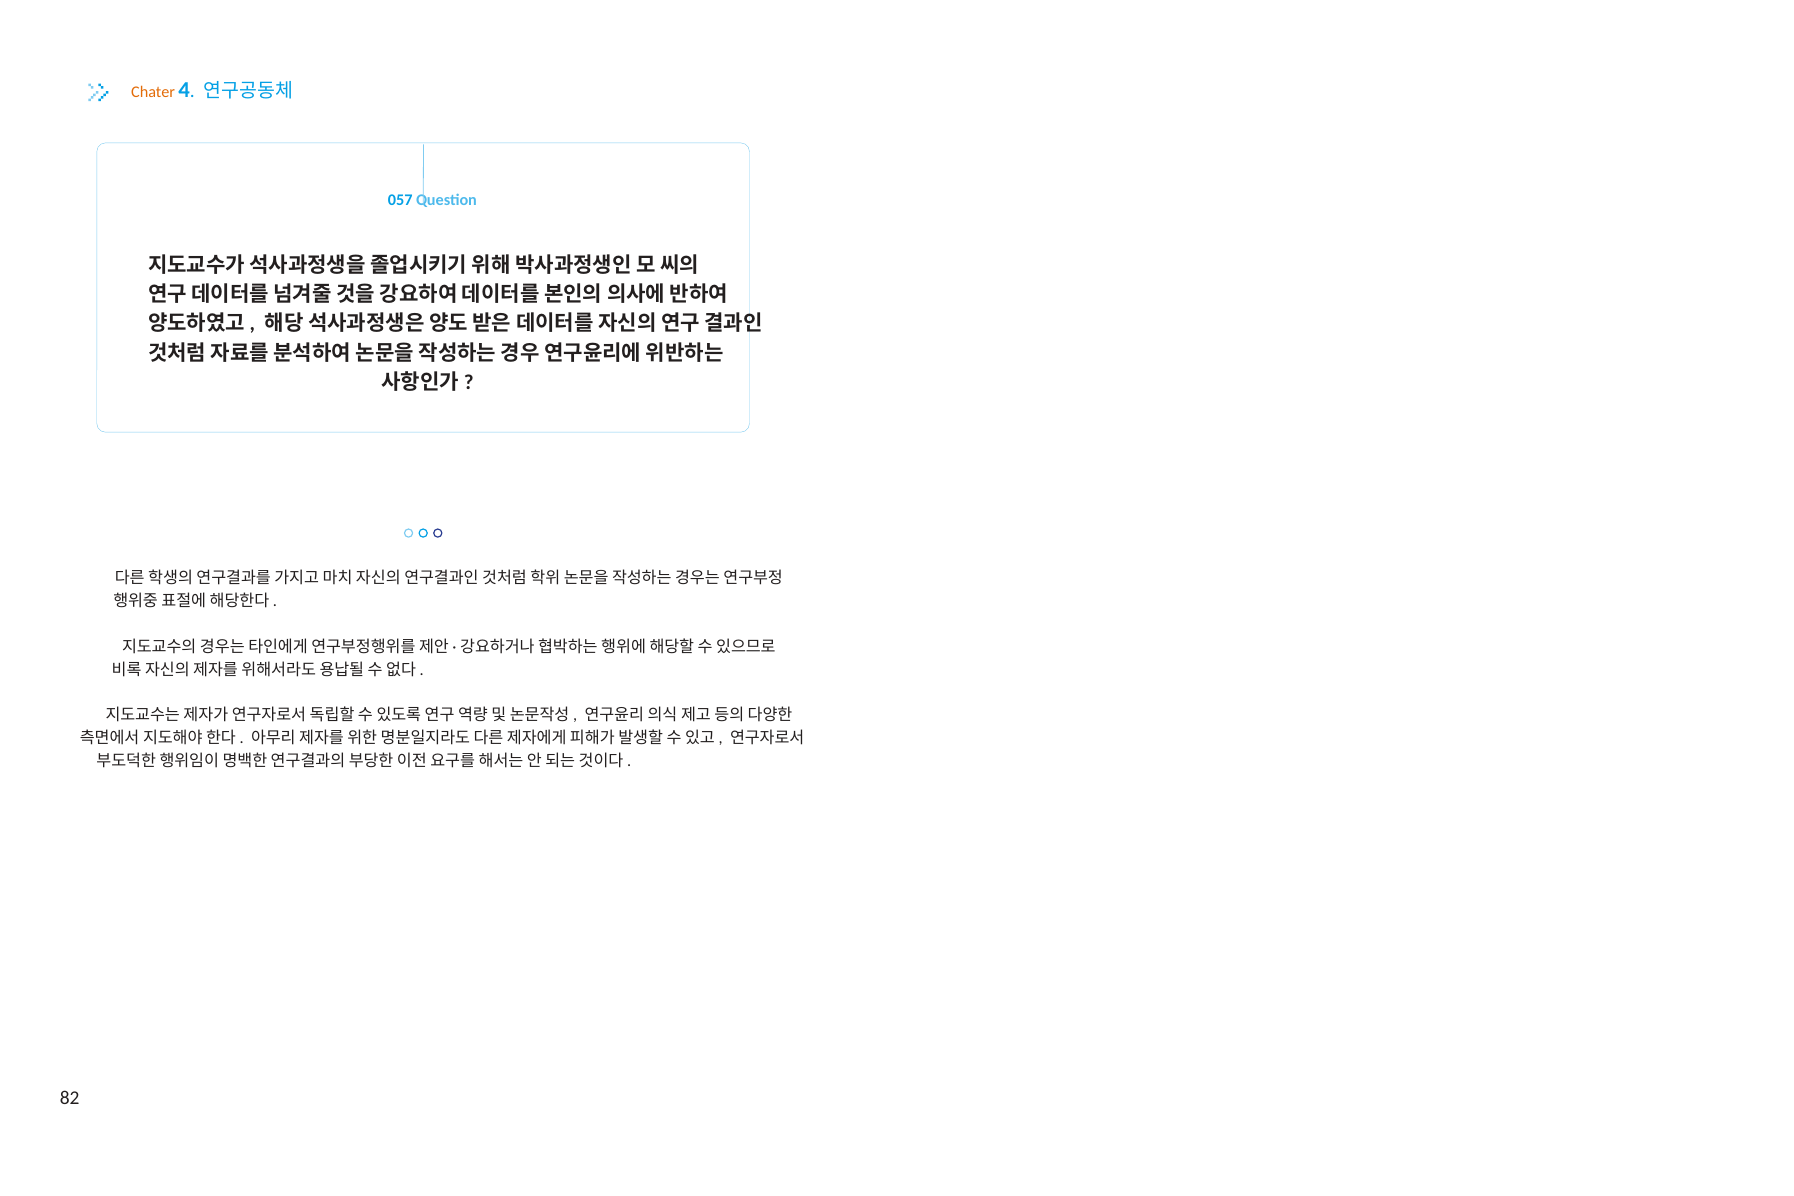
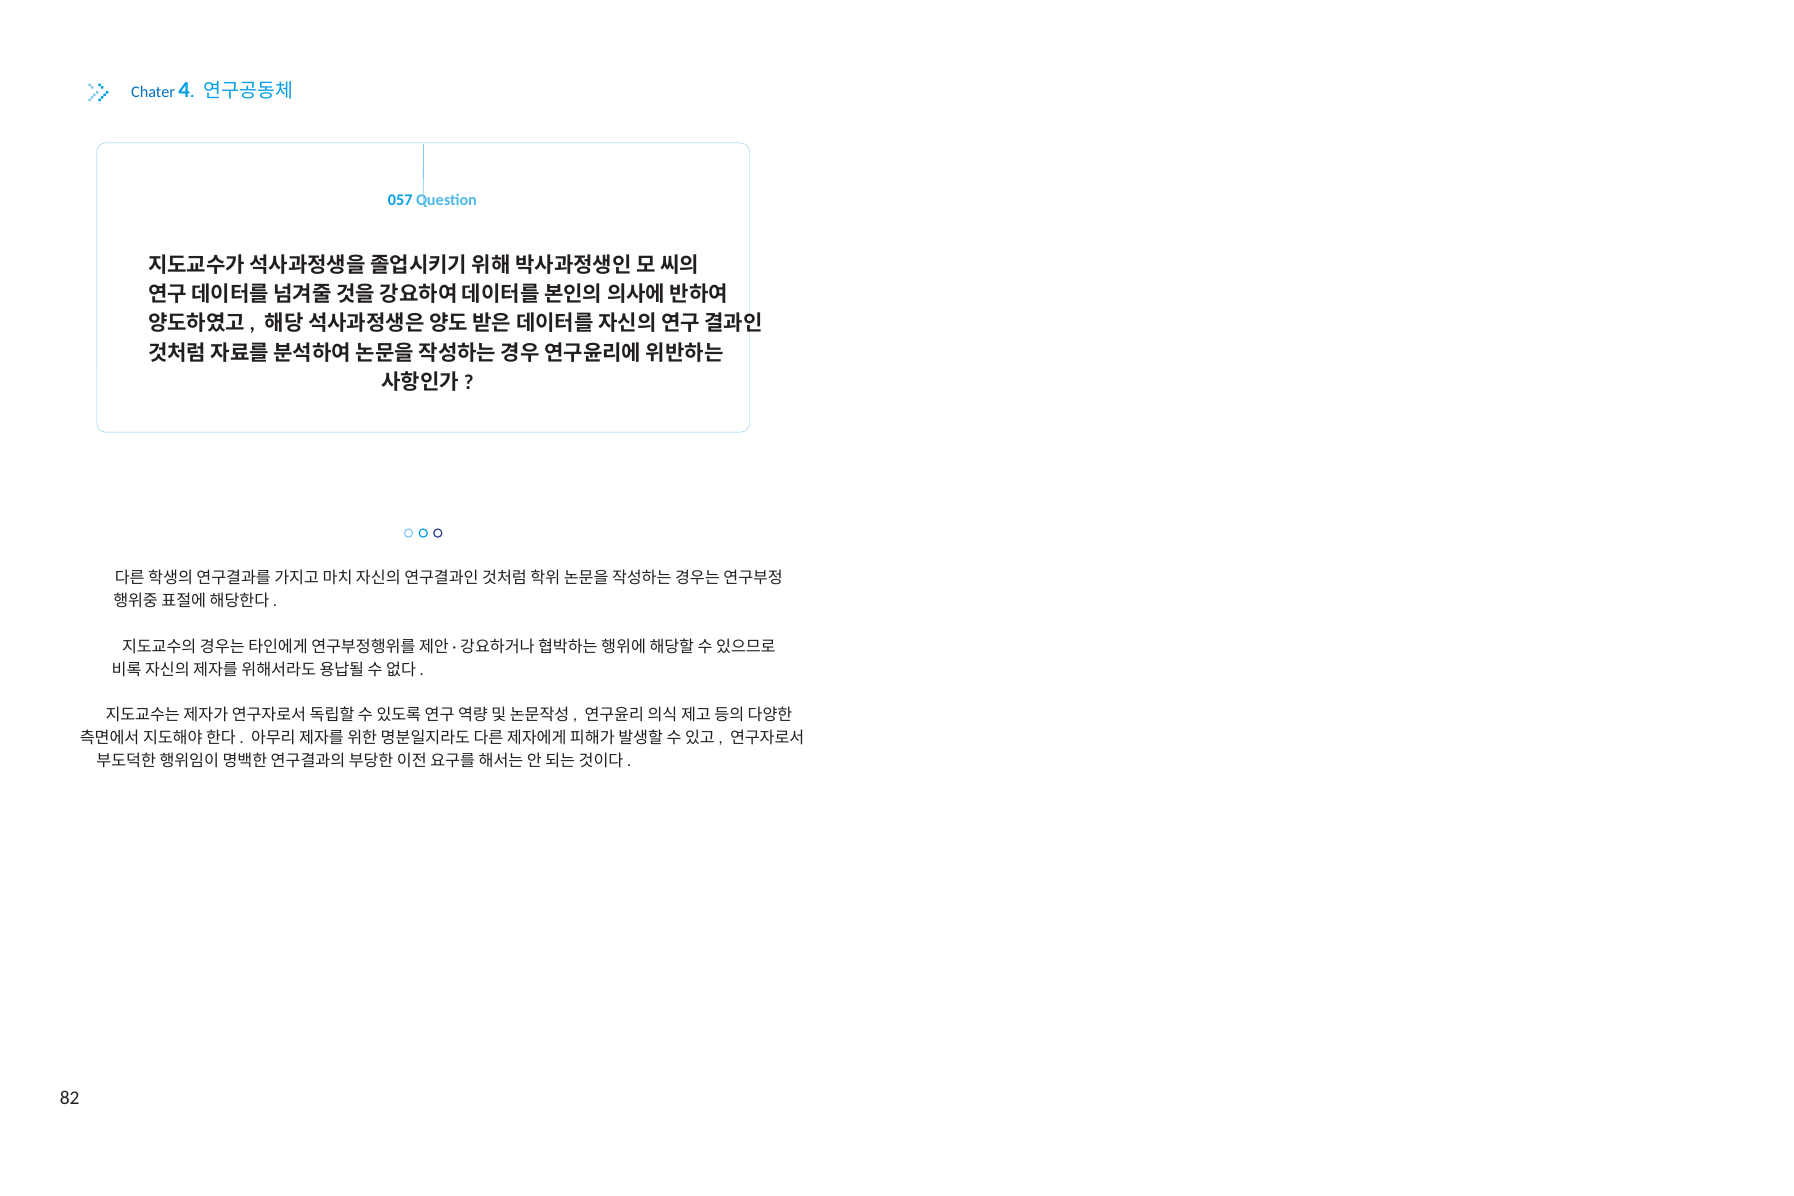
Chater colour: orange -> blue
